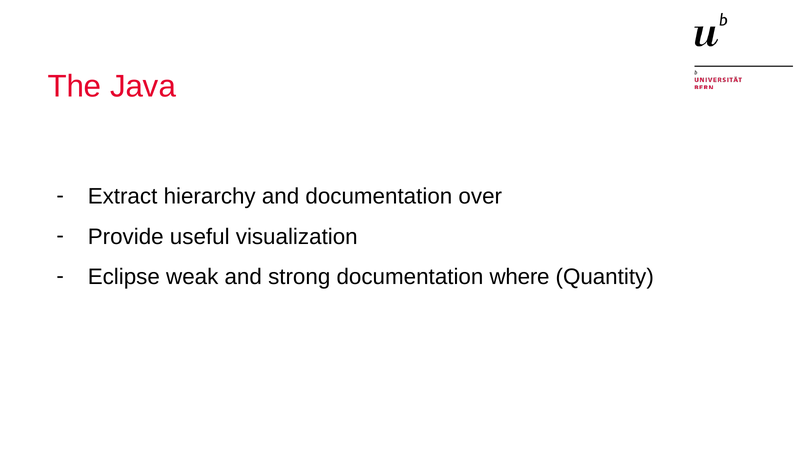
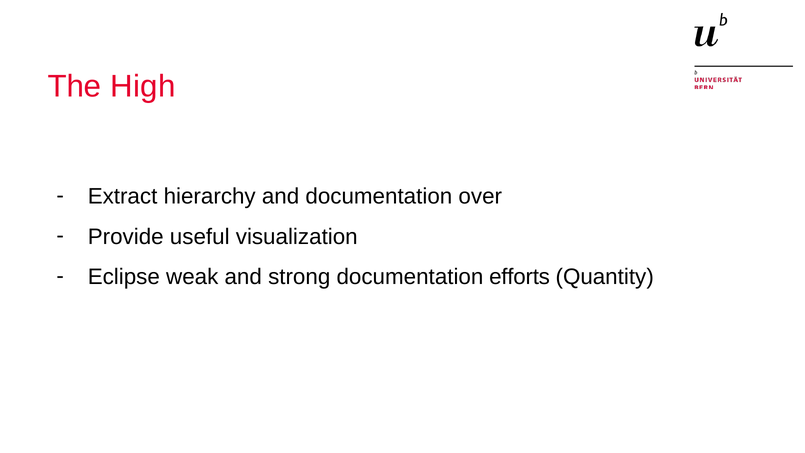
Java: Java -> High
where: where -> efforts
